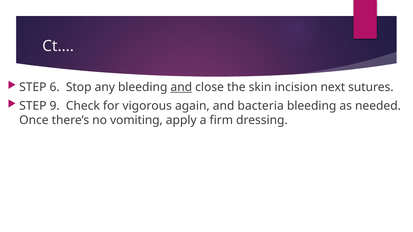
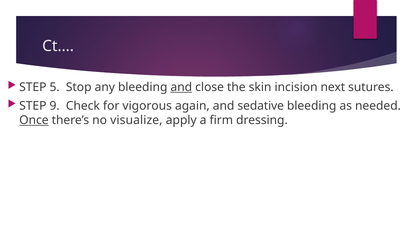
6: 6 -> 5
bacteria: bacteria -> sedative
Once underline: none -> present
vomiting: vomiting -> visualize
